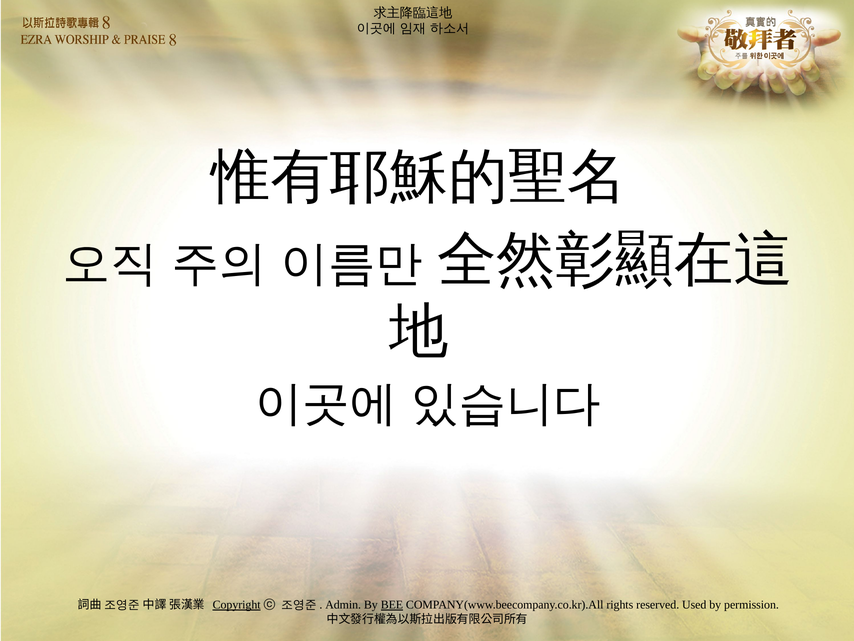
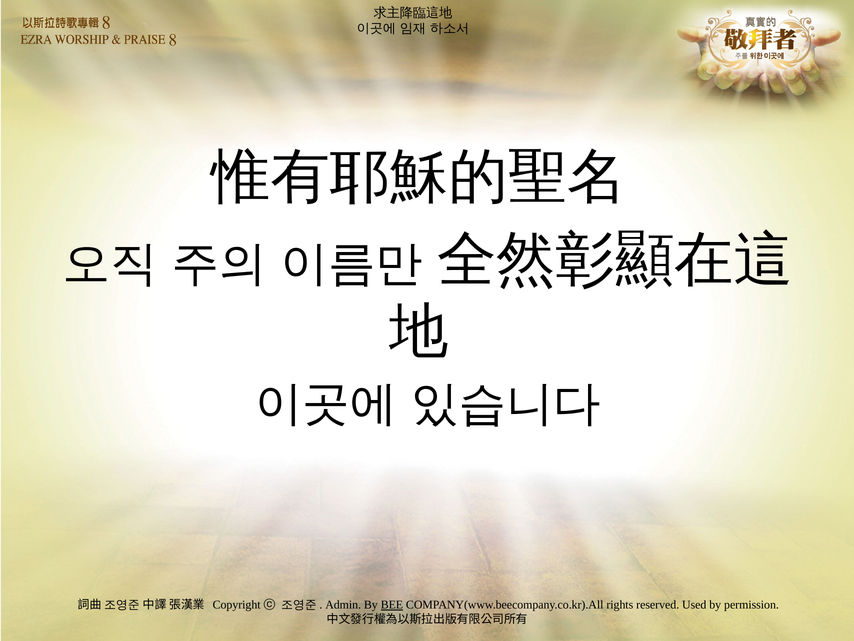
Copyright underline: present -> none
